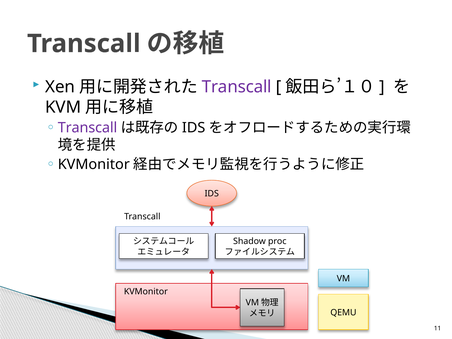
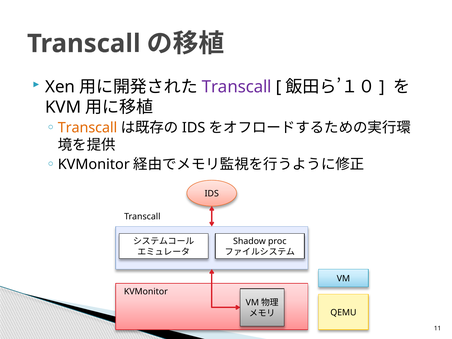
Transcall at (88, 128) colour: purple -> orange
